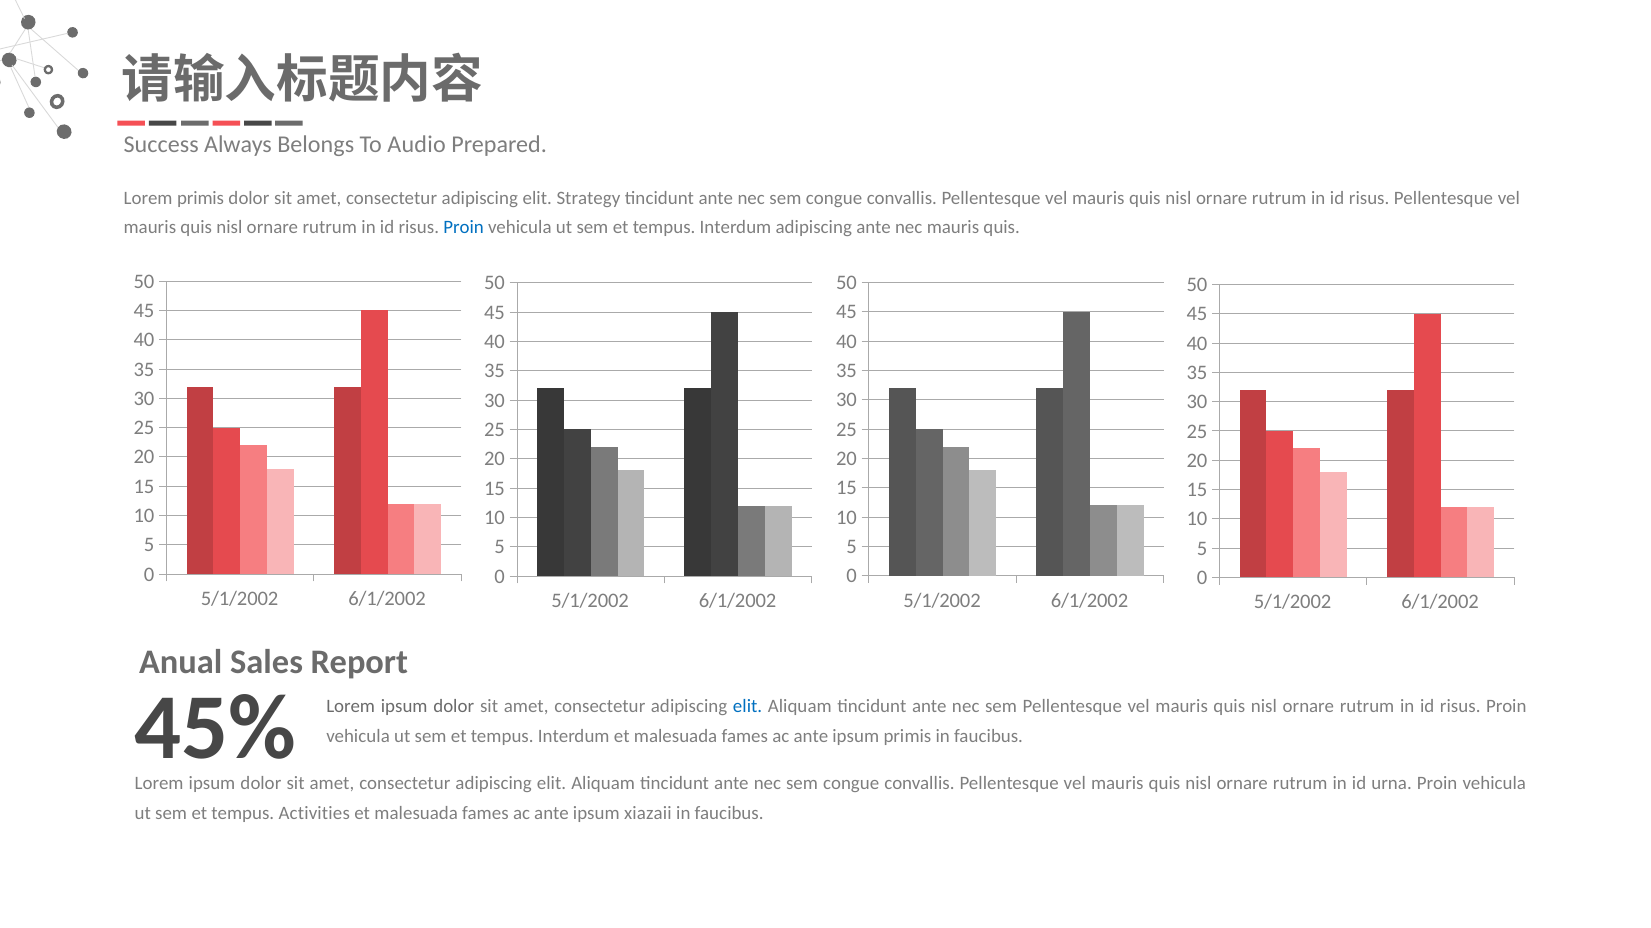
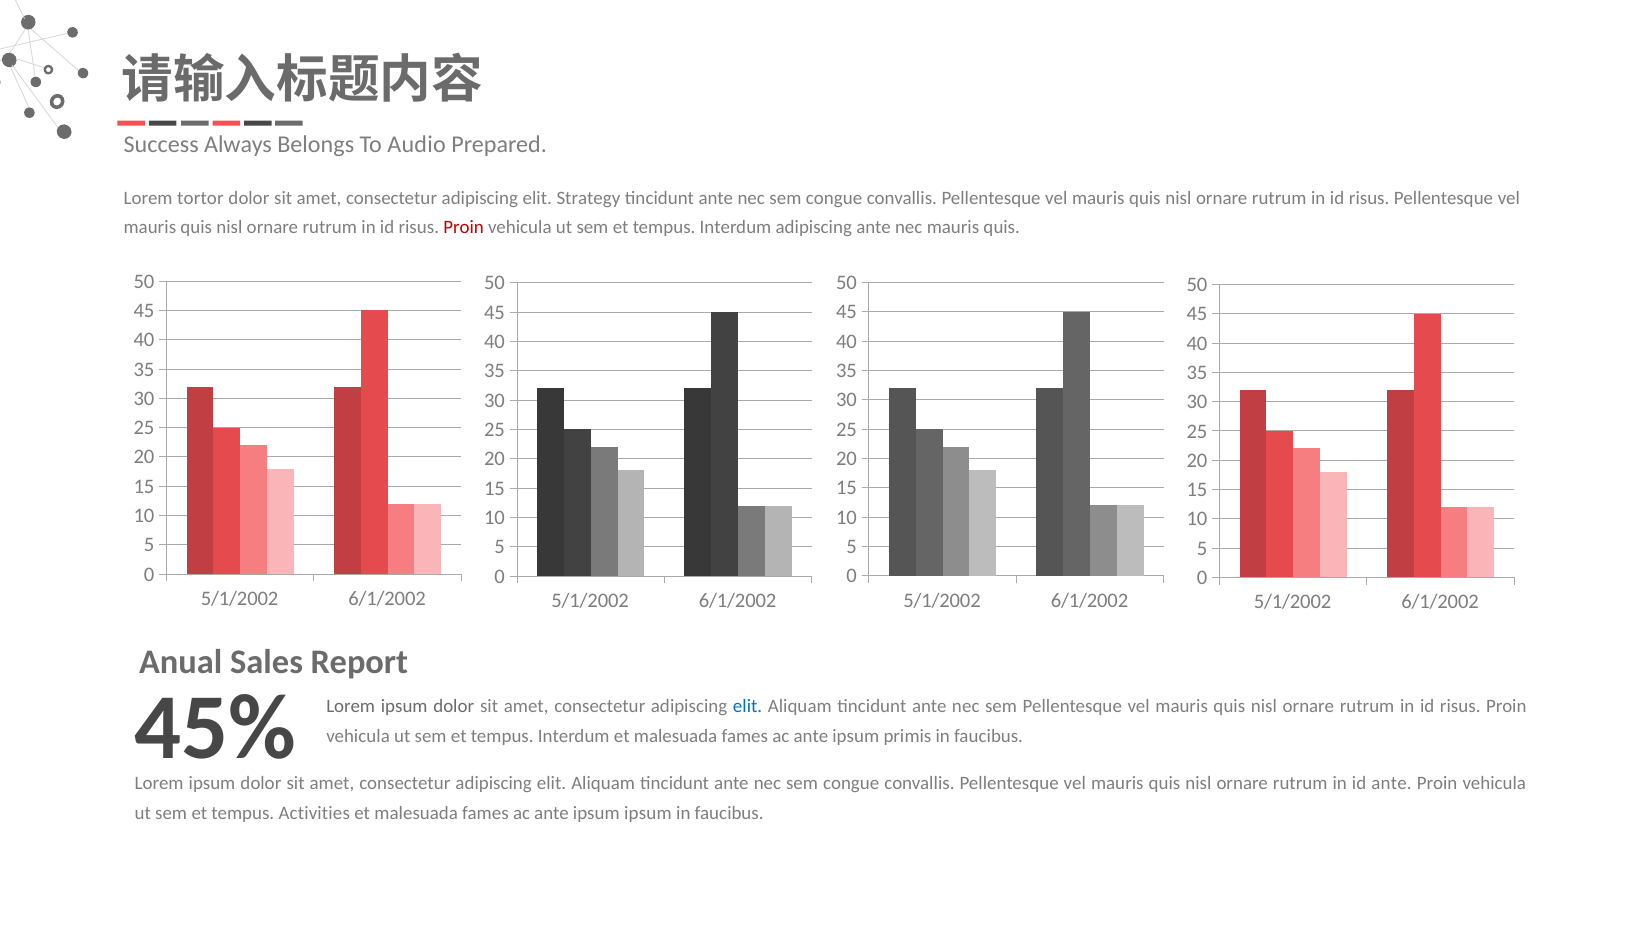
Lorem primis: primis -> tortor
Proin at (464, 228) colour: blue -> red
id urna: urna -> ante
ipsum xiazaii: xiazaii -> ipsum
